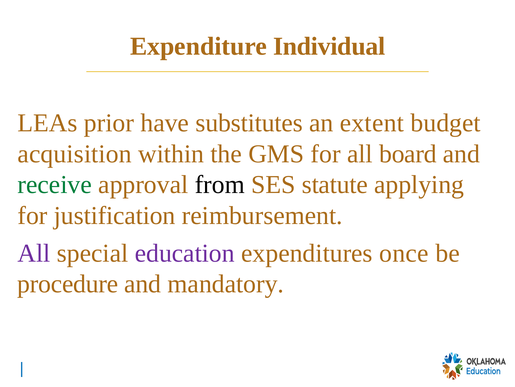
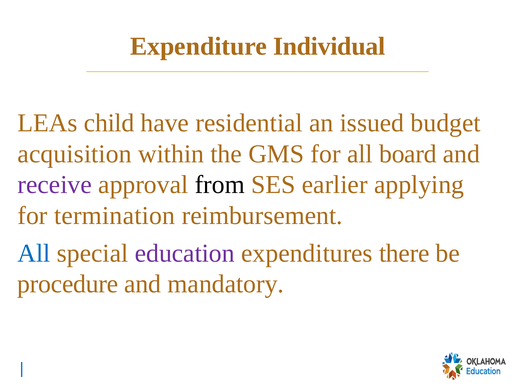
prior: prior -> child
substitutes: substitutes -> residential
extent: extent -> issued
receive colour: green -> purple
statute: statute -> earlier
justification: justification -> termination
All at (34, 253) colour: purple -> blue
once: once -> there
